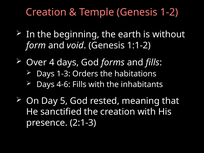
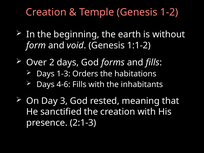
4: 4 -> 2
5: 5 -> 3
